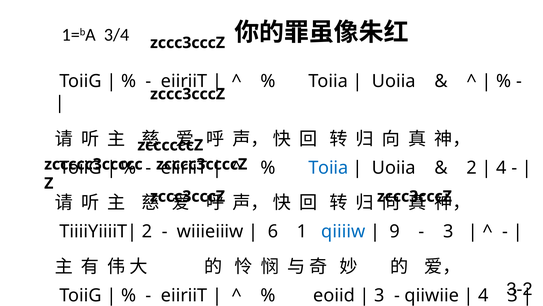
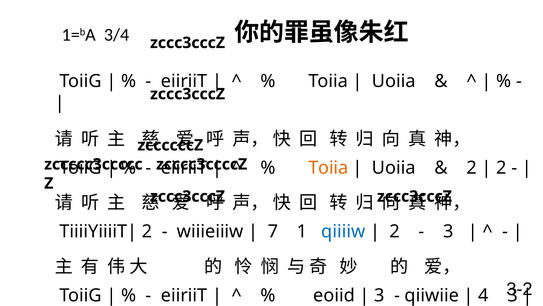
Toiia at (328, 167) colour: blue -> orange
4 at (501, 167): 4 -> 2
6: 6 -> 7
9 at (395, 231): 9 -> 2
